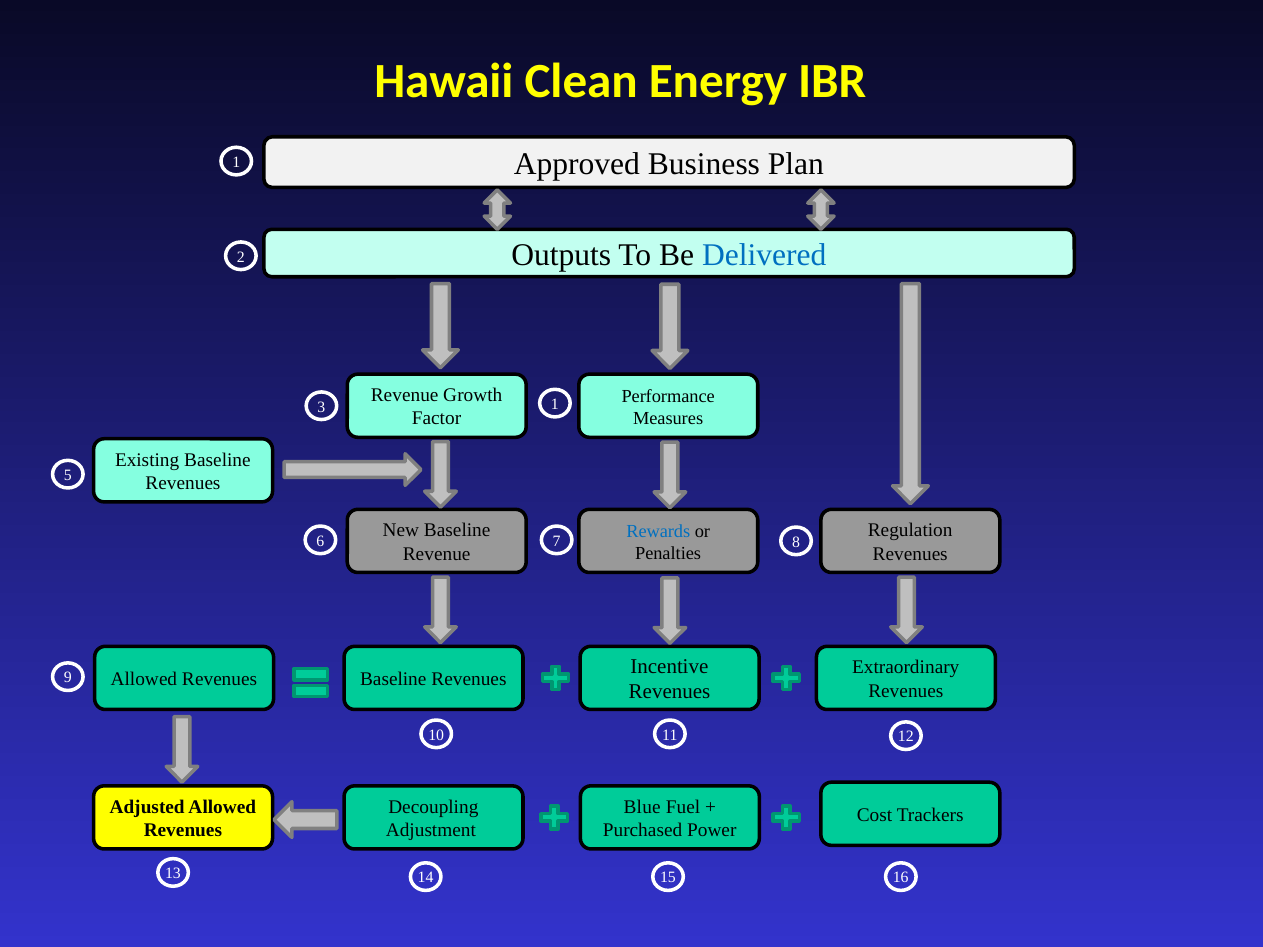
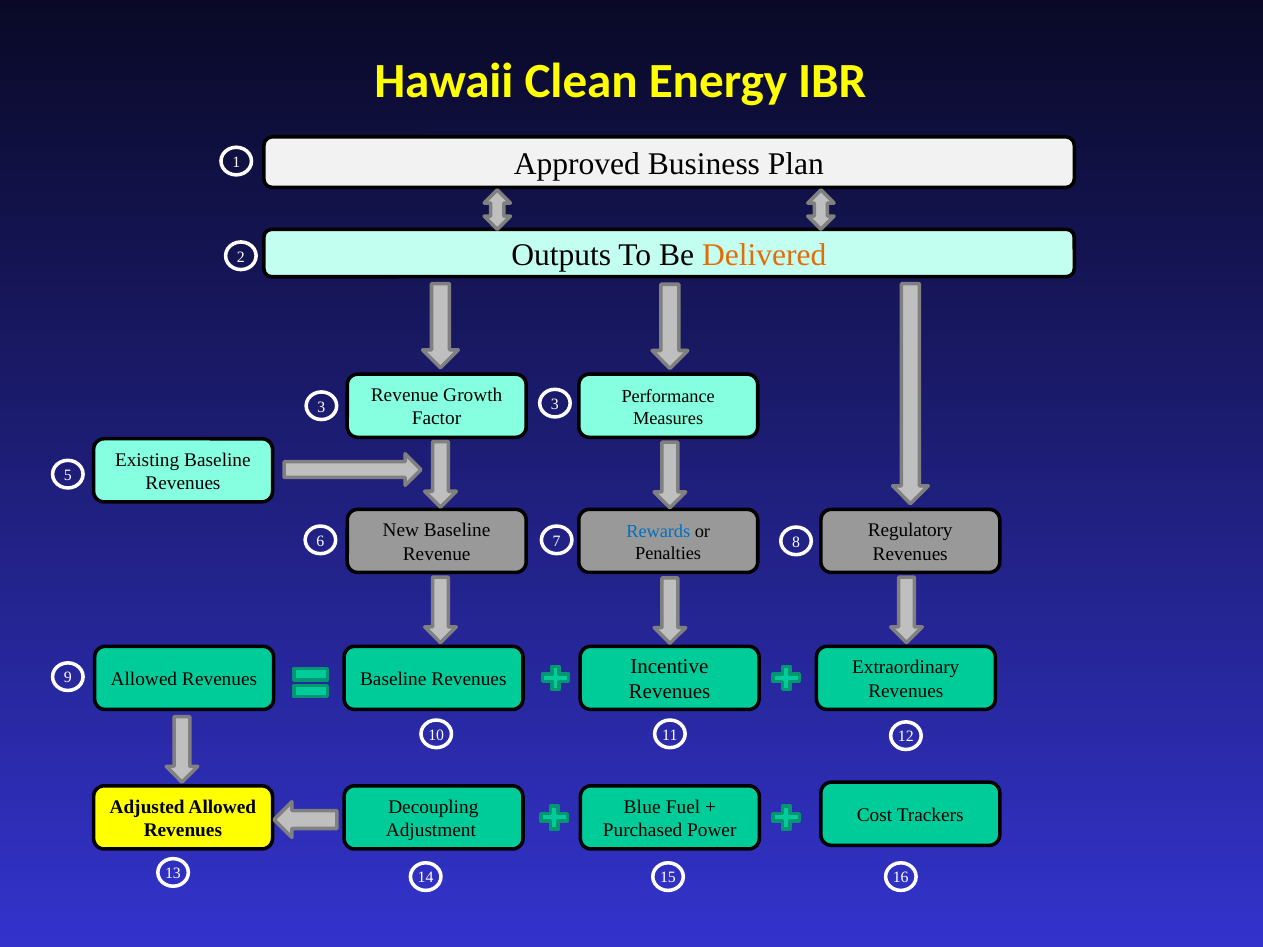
Delivered colour: blue -> orange
3 1: 1 -> 3
Regulation: Regulation -> Regulatory
